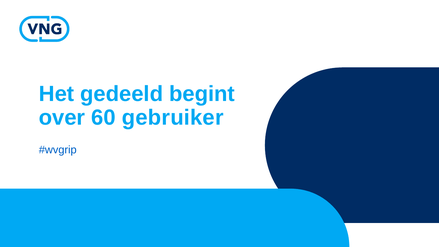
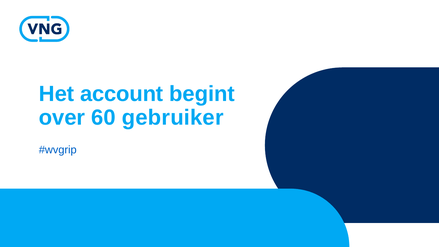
gedeeld: gedeeld -> account
